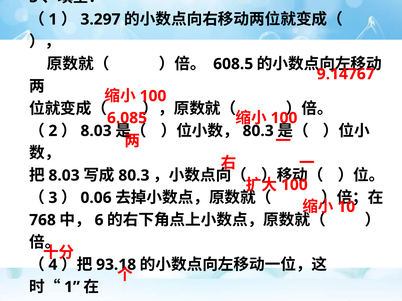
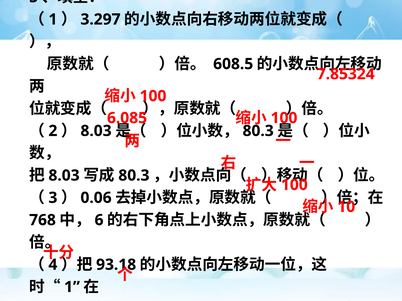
9.14767: 9.14767 -> 7.85324
